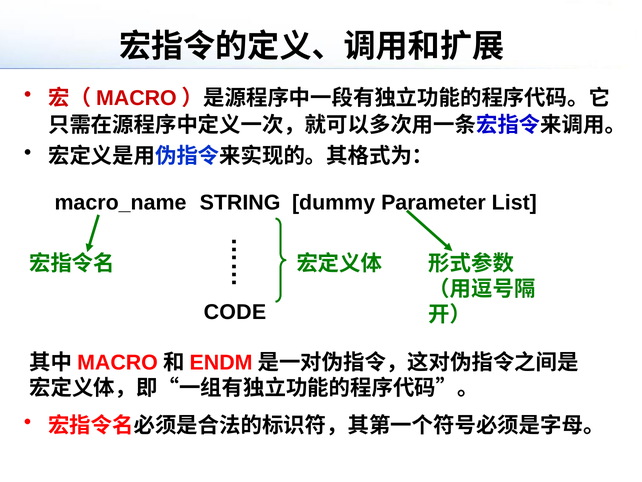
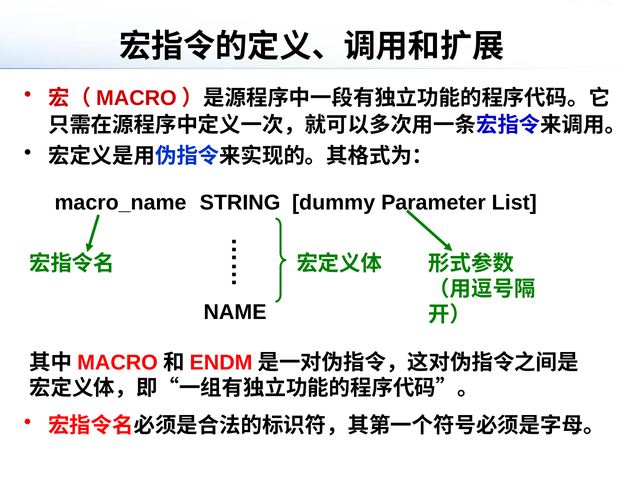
CODE: CODE -> NAME
